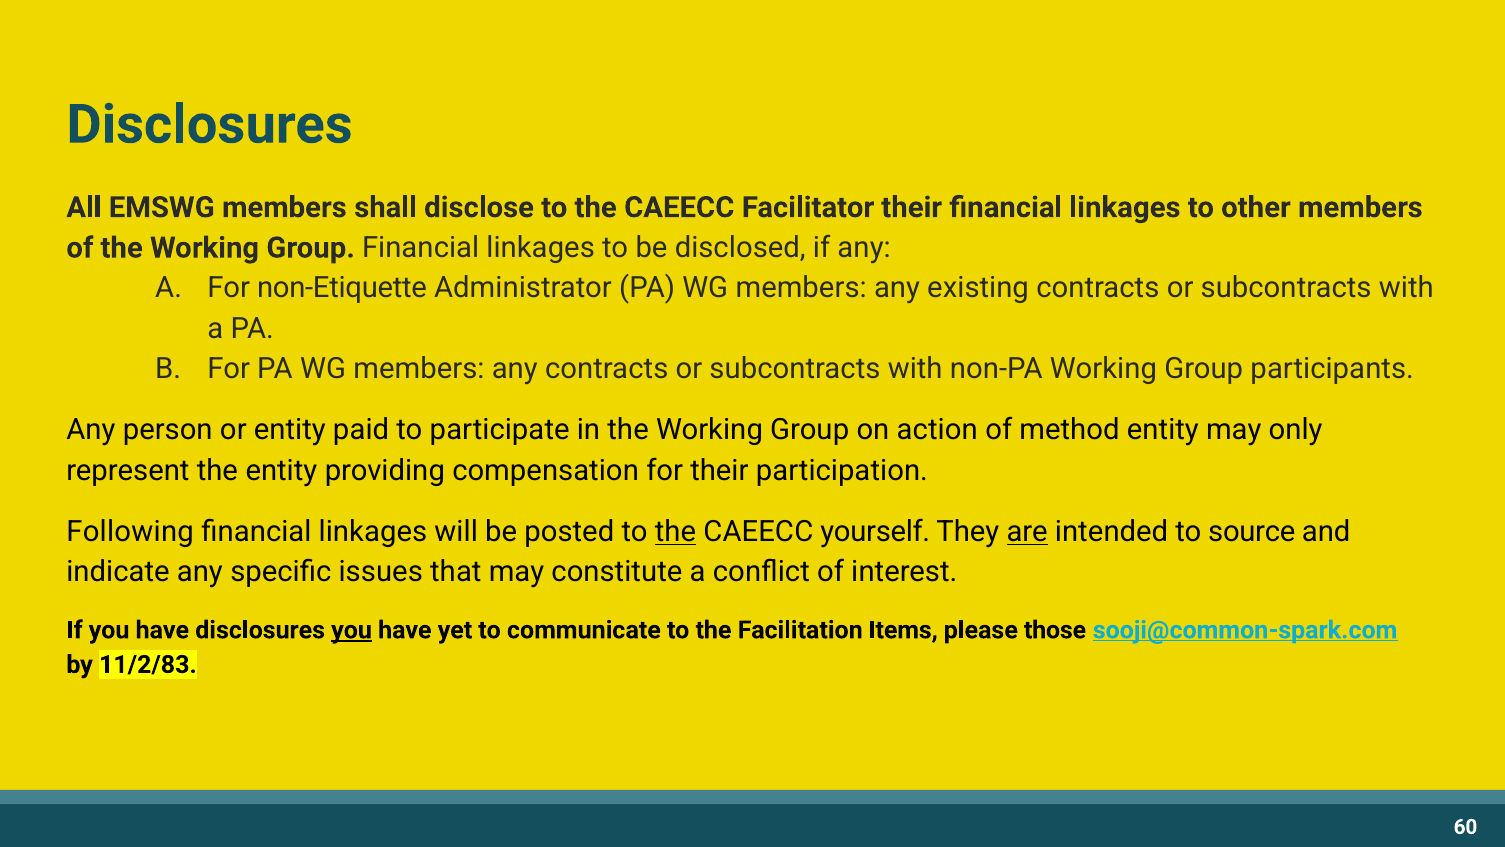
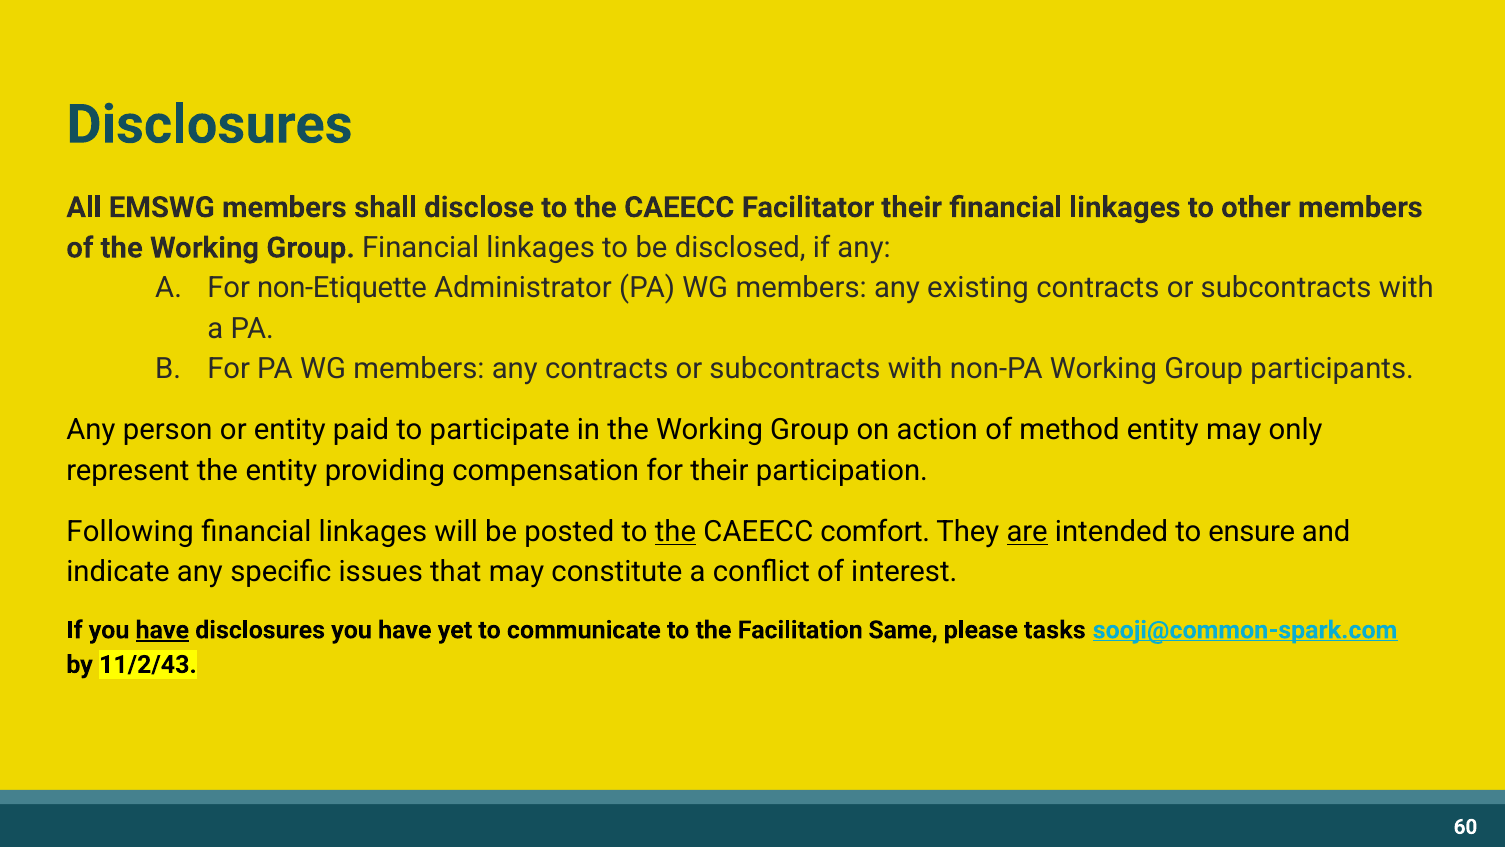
yourself: yourself -> comfort
source: source -> ensure
have at (162, 630) underline: none -> present
you at (352, 630) underline: present -> none
Items: Items -> Same
those: those -> tasks
11/2/83: 11/2/83 -> 11/2/43
